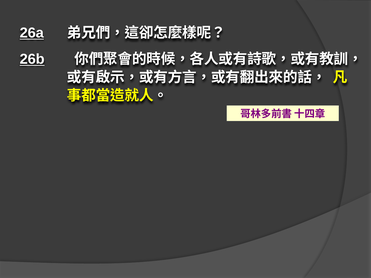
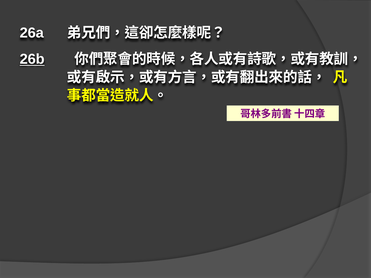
26a underline: present -> none
